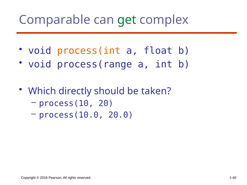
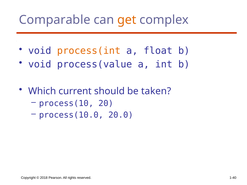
get colour: green -> orange
process(range: process(range -> process(value
directly: directly -> current
